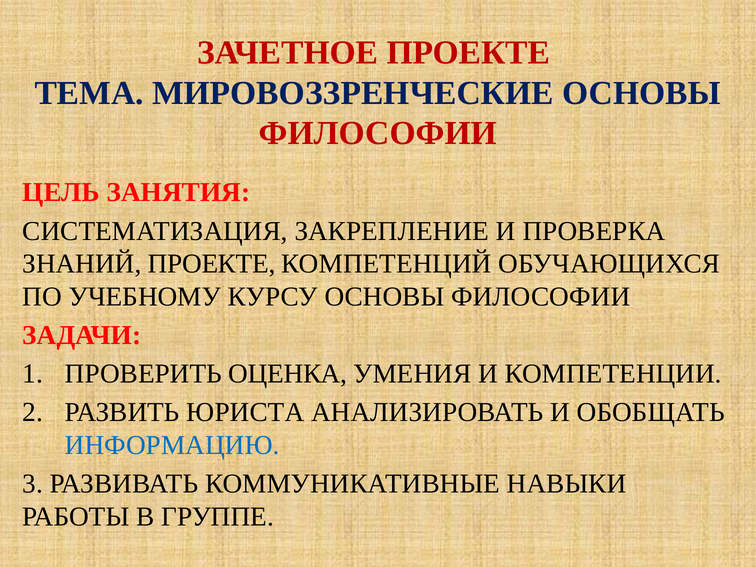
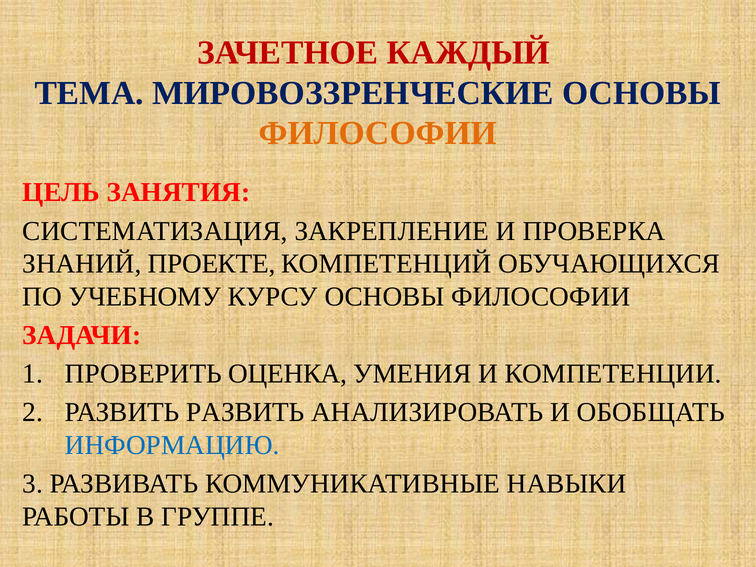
ЗАЧЕТНОЕ ПРОЕКТЕ: ПРОЕКТЕ -> КАЖДЫЙ
ФИЛОСОФИИ at (378, 133) colour: red -> orange
РАЗВИТЬ ЮРИСТА: ЮРИСТА -> РАЗВИТЬ
